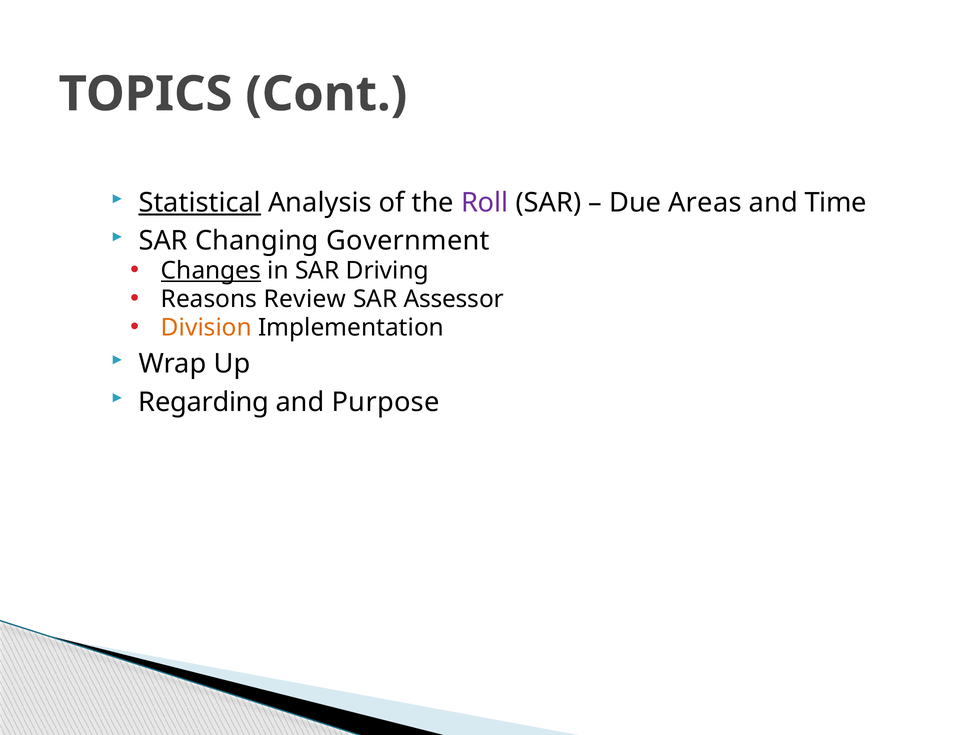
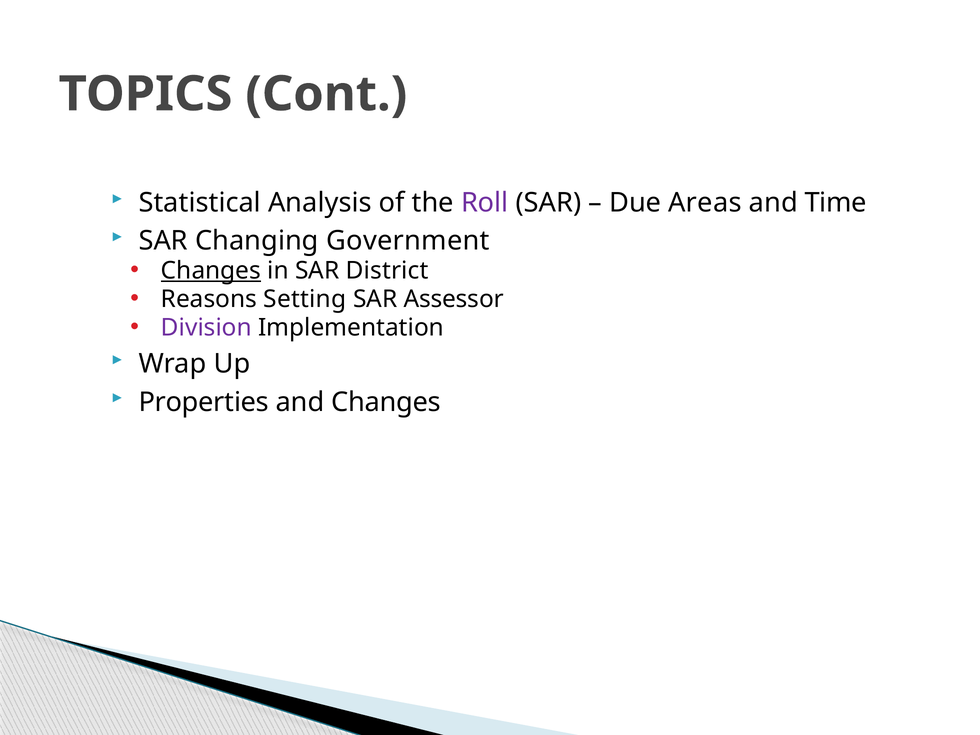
Statistical underline: present -> none
Driving: Driving -> District
Review: Review -> Setting
Division colour: orange -> purple
Regarding: Regarding -> Properties
and Purpose: Purpose -> Changes
